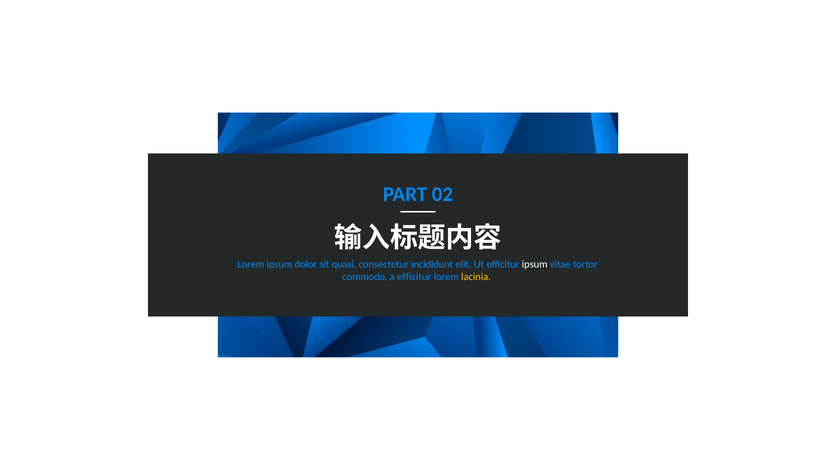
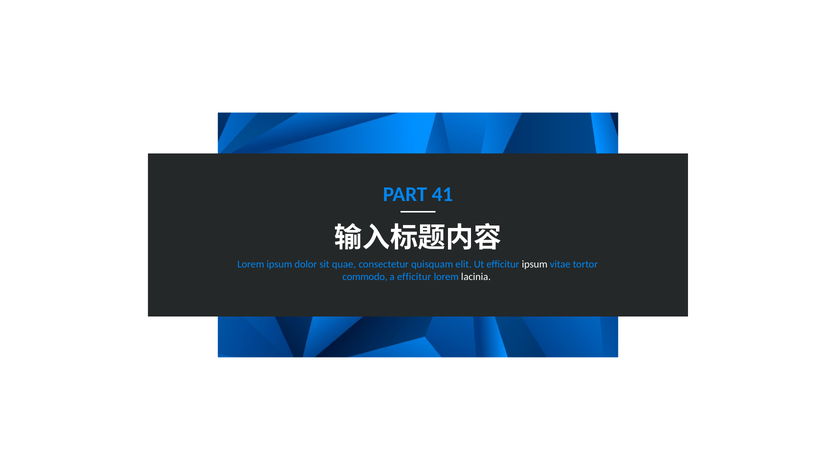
02: 02 -> 41
quasi: quasi -> quae
incididunt: incididunt -> quisquam
lacinia colour: yellow -> white
